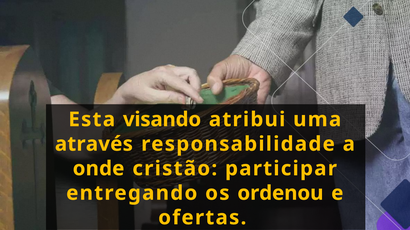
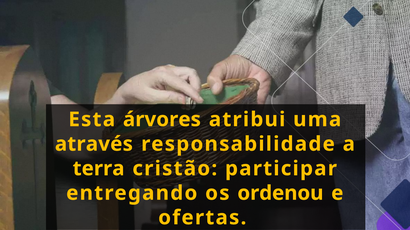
visando: visando -> árvores
onde: onde -> terra
